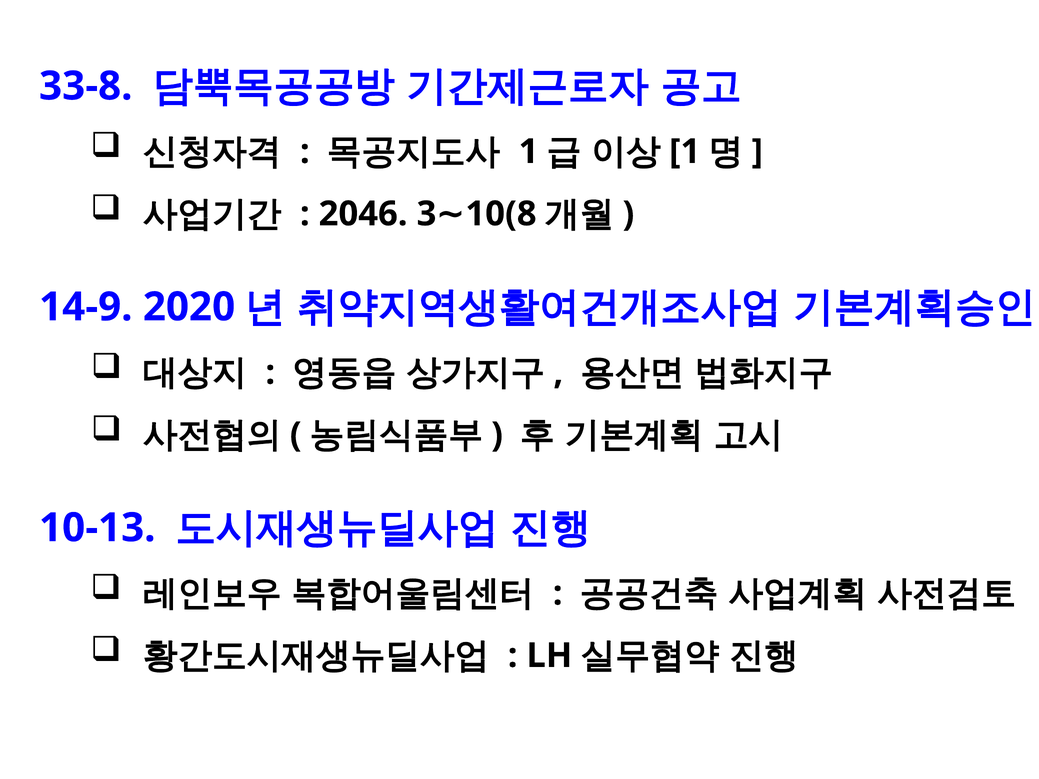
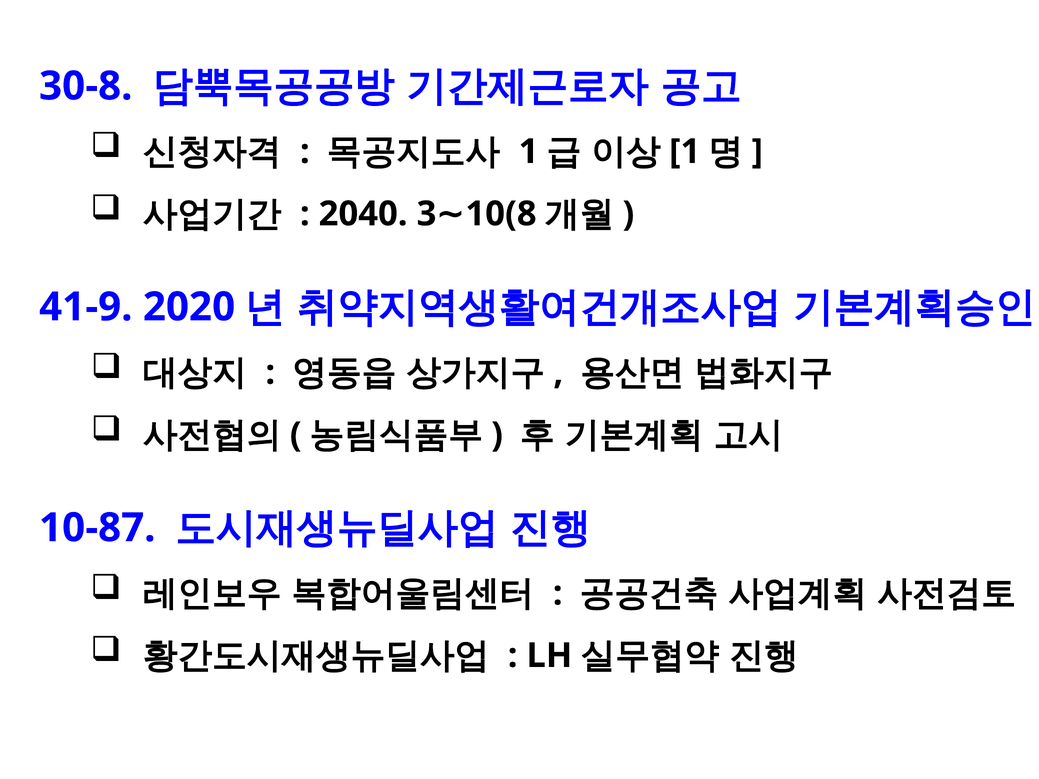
33-8: 33-8 -> 30-8
2046: 2046 -> 2040
14-9: 14-9 -> 41-9
10-13: 10-13 -> 10-87
